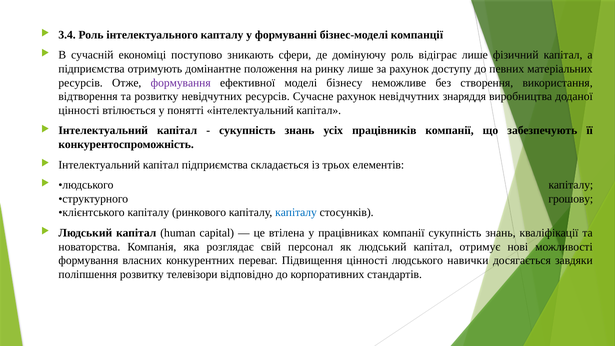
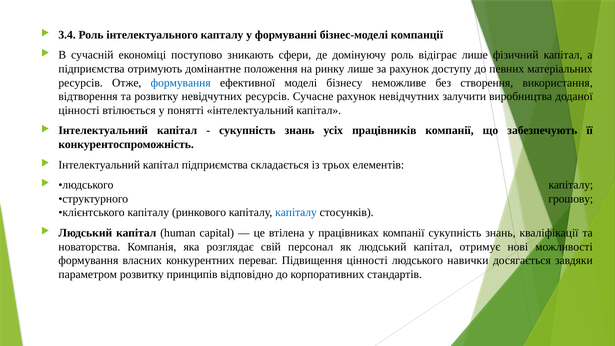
формування at (181, 83) colour: purple -> blue
знаряддя: знаряддя -> залучити
поліпшення: поліпшення -> параметром
телевізори: телевізори -> принципів
